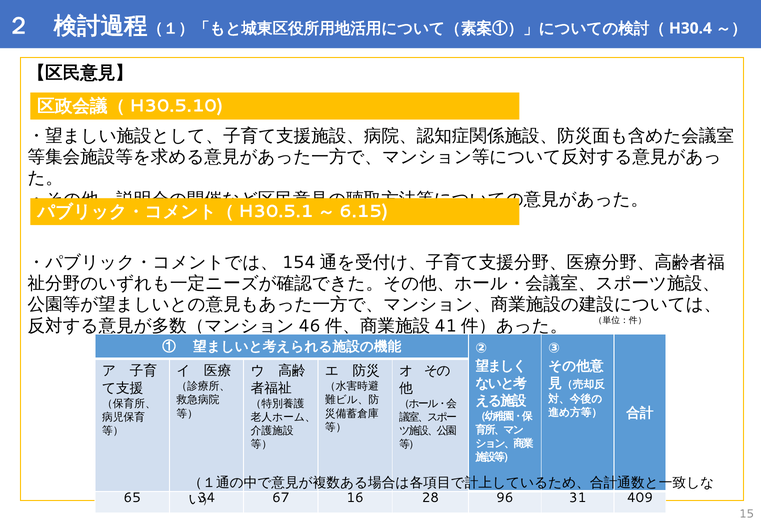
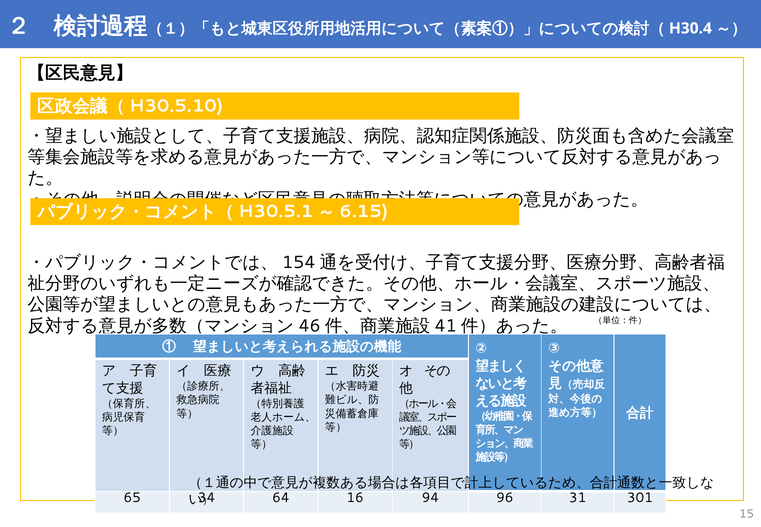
67: 67 -> 64
28: 28 -> 94
409: 409 -> 301
